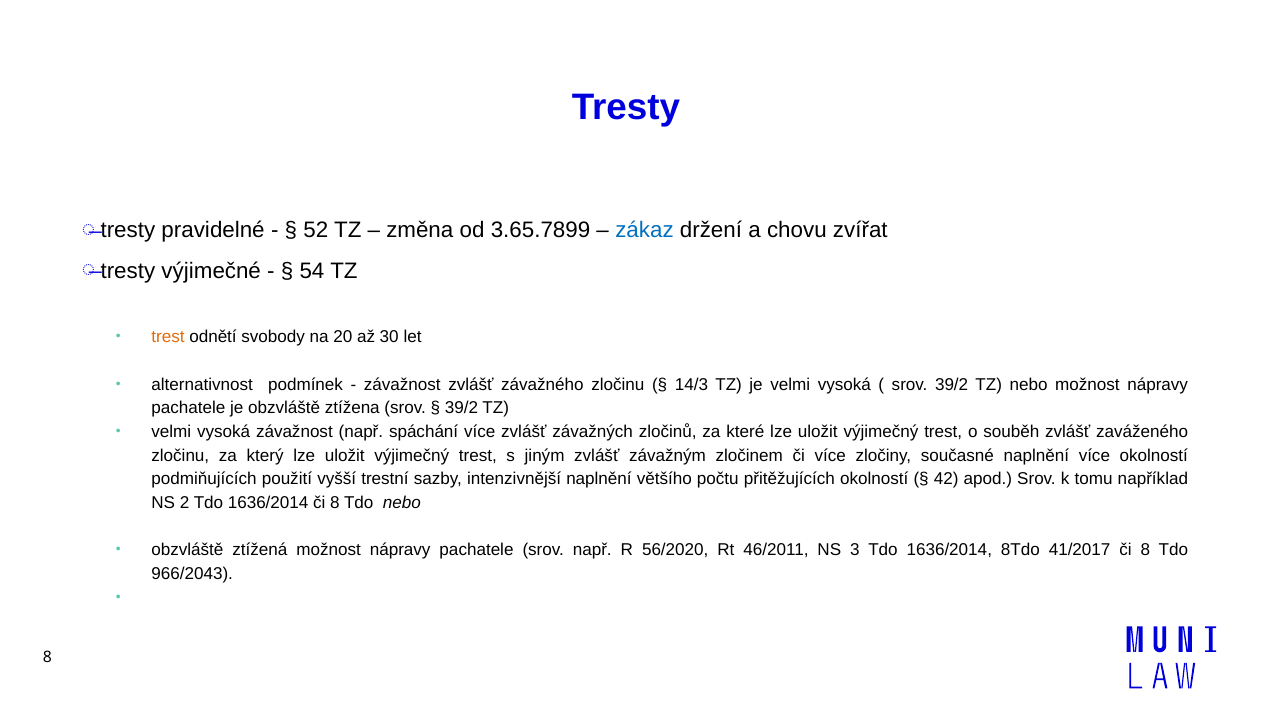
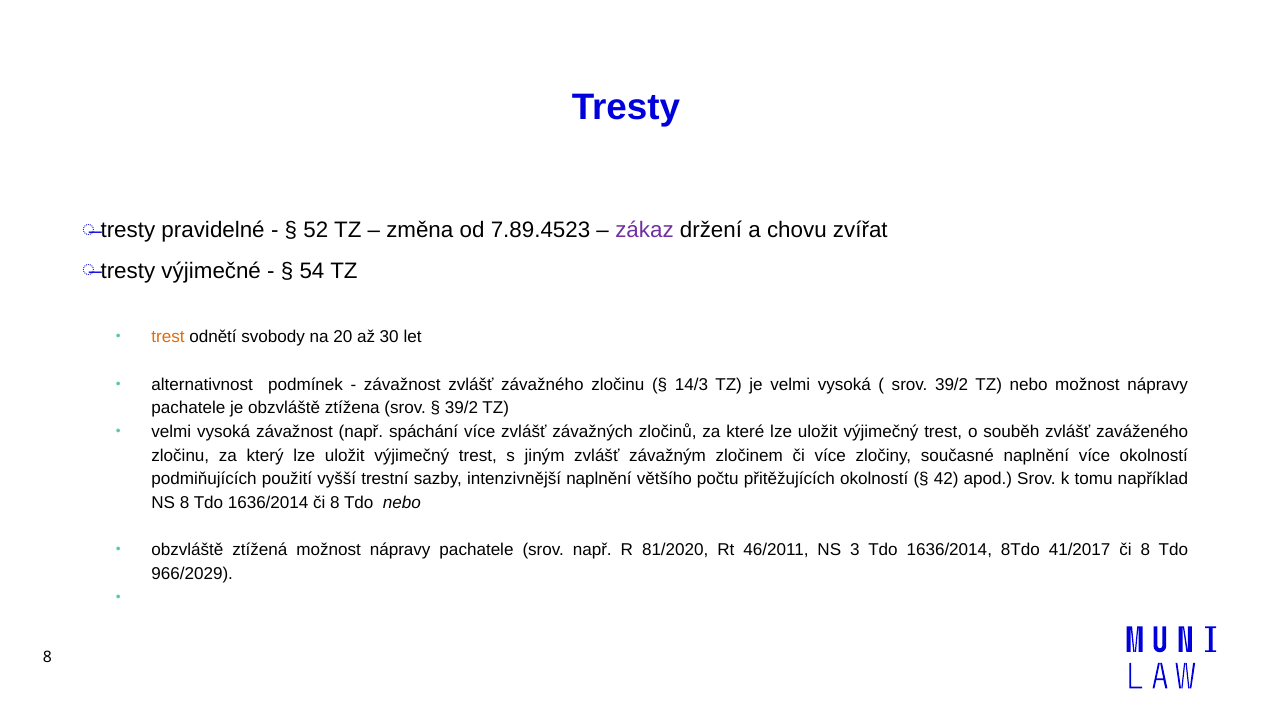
3.65.7899: 3.65.7899 -> 7.89.4523
zákaz colour: blue -> purple
NS 2: 2 -> 8
56/2020: 56/2020 -> 81/2020
966/2043: 966/2043 -> 966/2029
